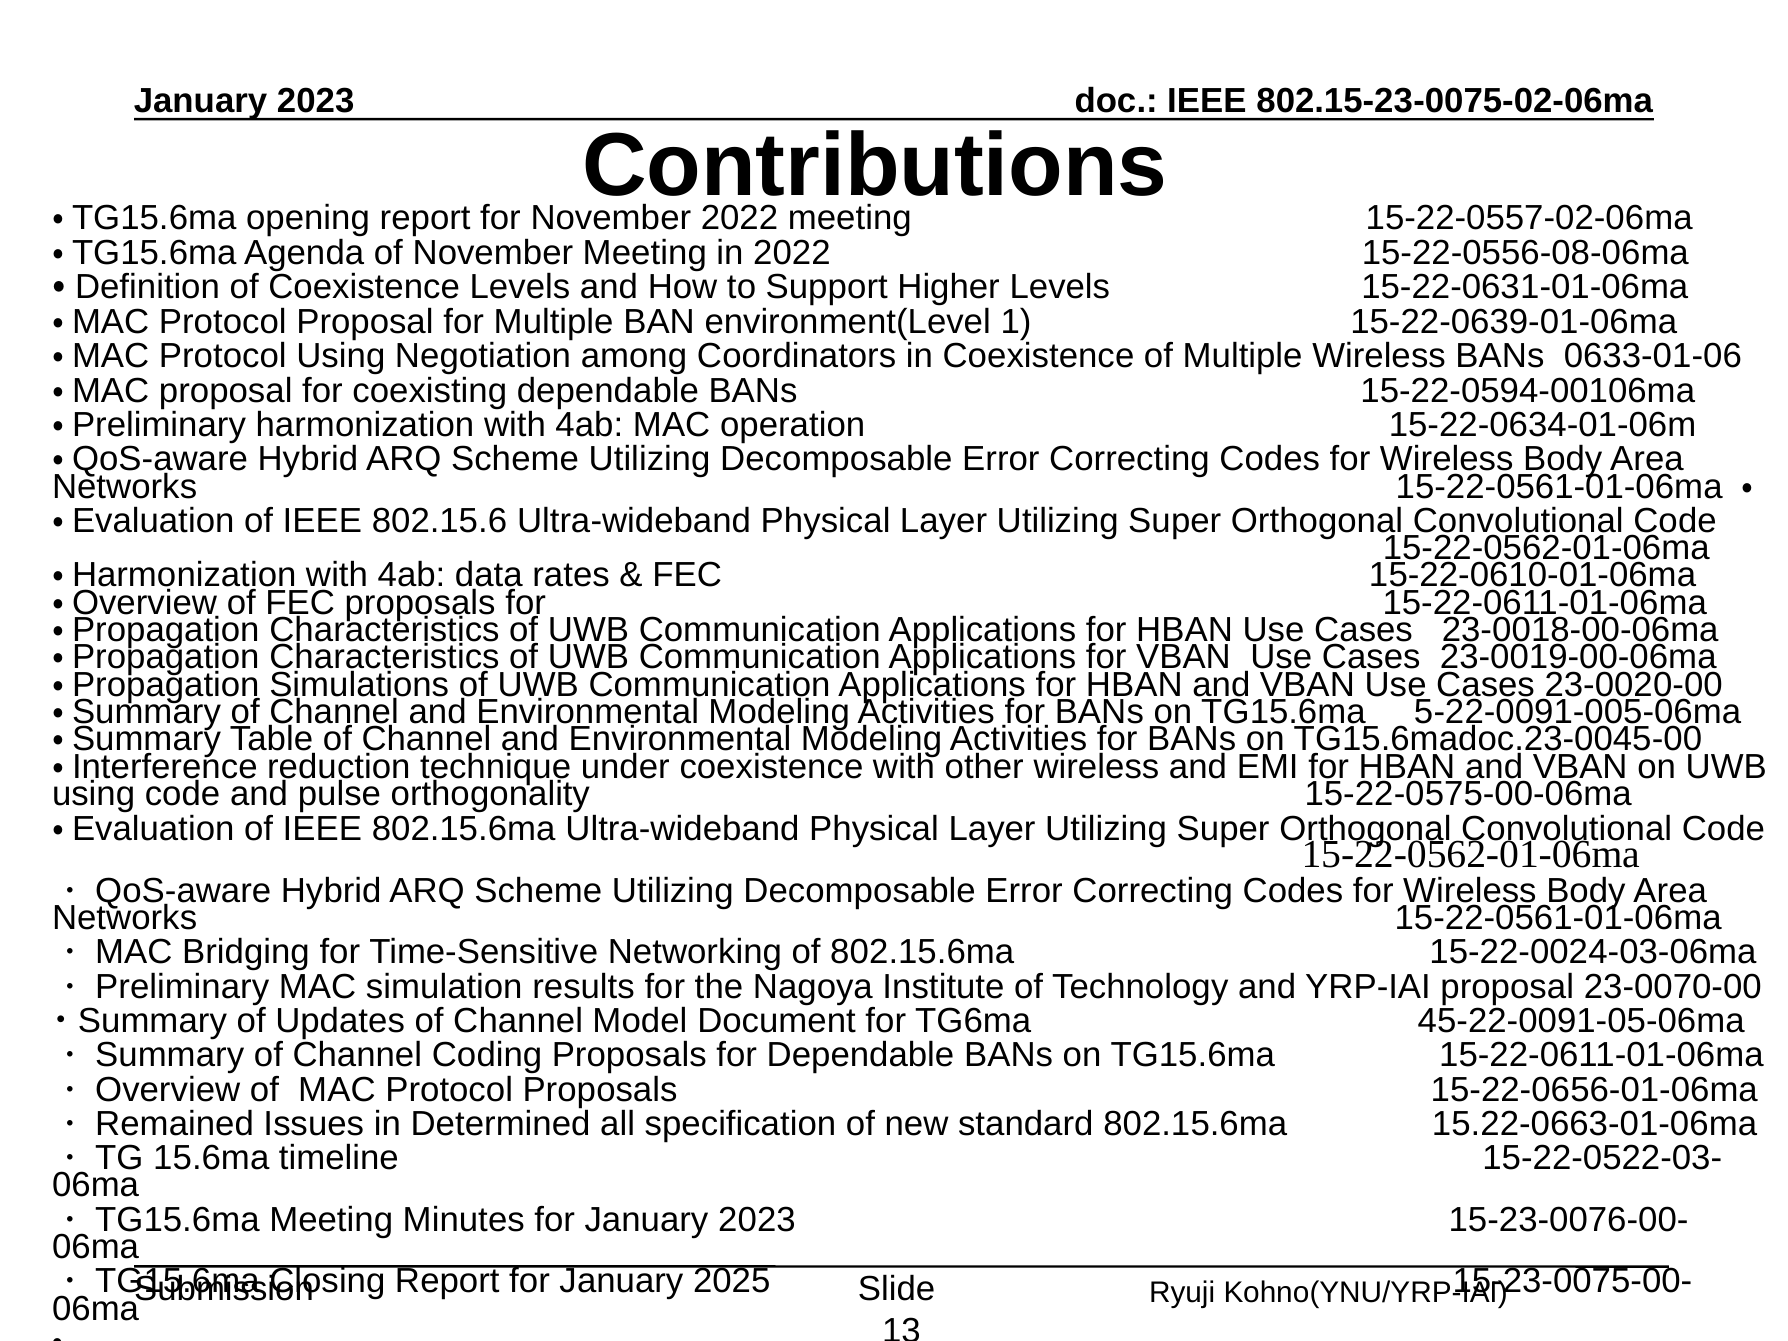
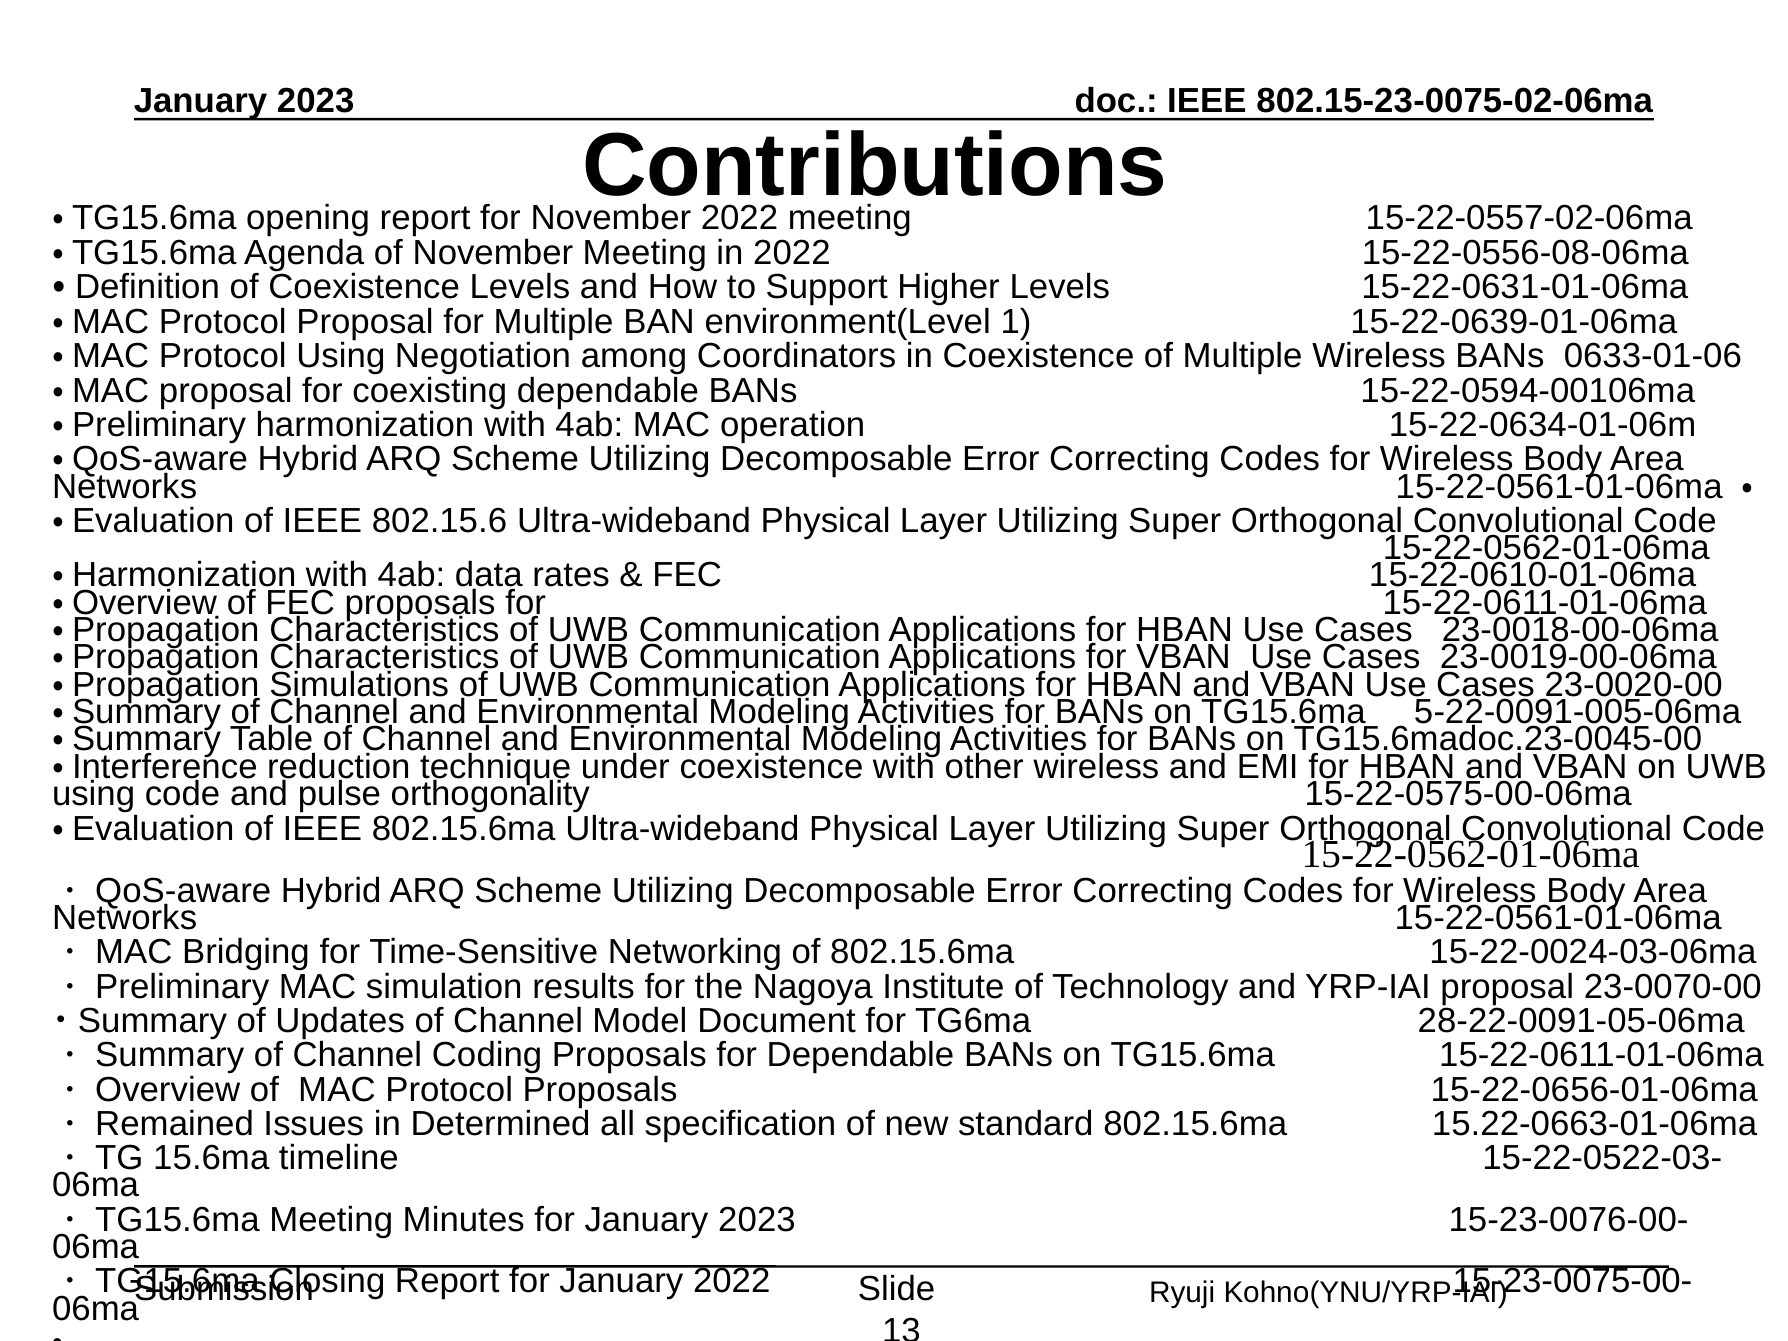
45-22-0091-05-06ma: 45-22-0091-05-06ma -> 28-22-0091-05-06ma
January 2025: 2025 -> 2022
